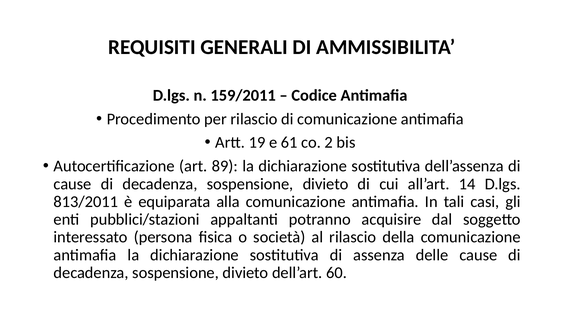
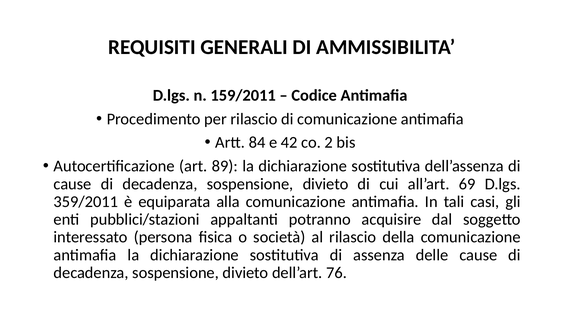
19: 19 -> 84
61: 61 -> 42
14: 14 -> 69
813/2011: 813/2011 -> 359/2011
60: 60 -> 76
